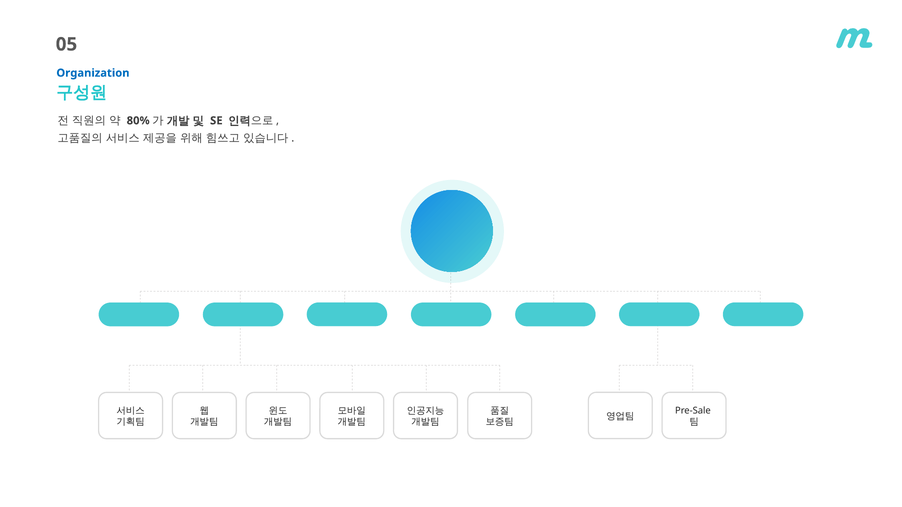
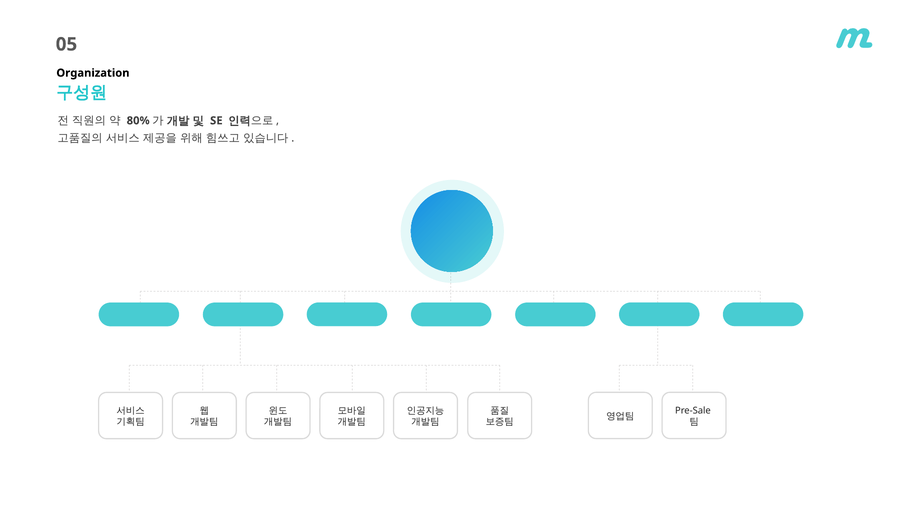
Organization colour: blue -> black
